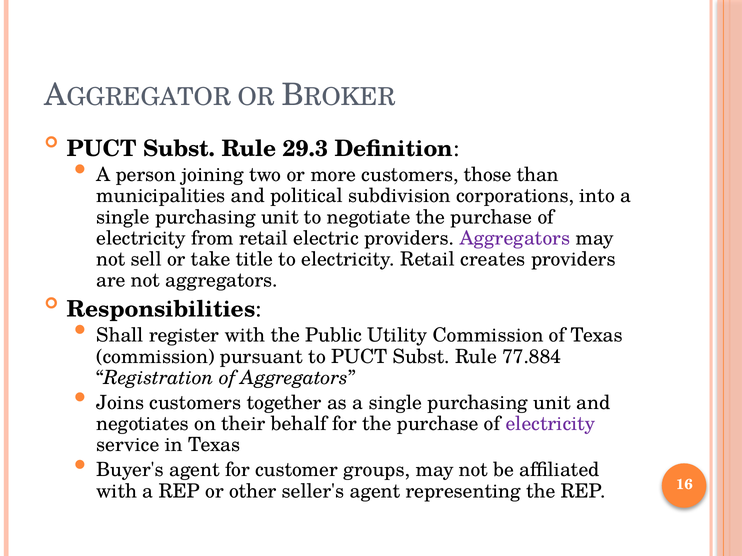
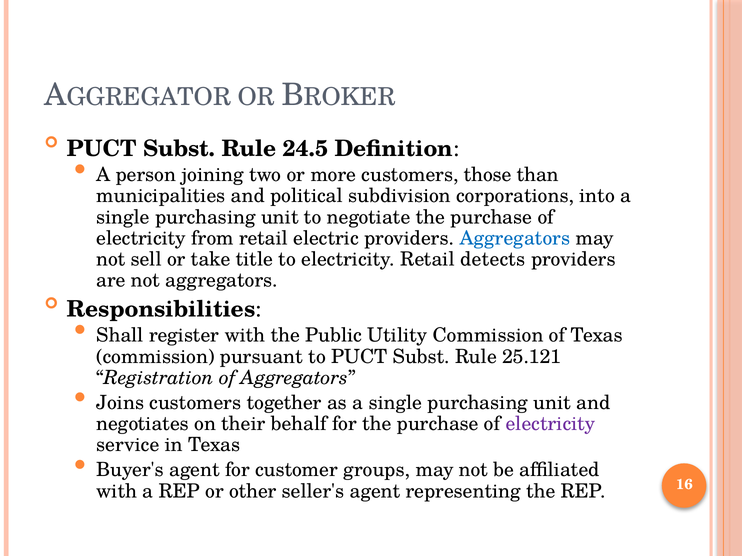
29.3: 29.3 -> 24.5
Aggregators at (515, 238) colour: purple -> blue
creates: creates -> detects
77.884: 77.884 -> 25.121
